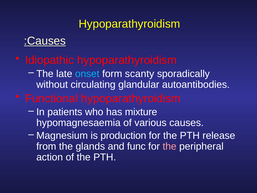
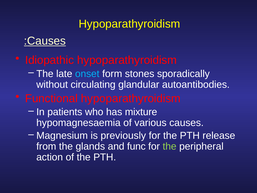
scanty: scanty -> stones
production: production -> previously
the at (170, 146) colour: pink -> light green
